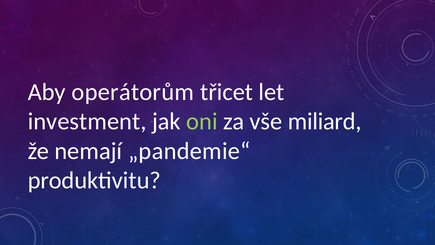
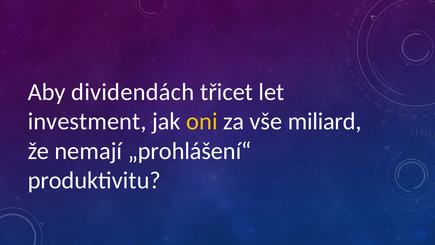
operátorům: operátorům -> dividendách
oni colour: light green -> yellow
„pandemie“: „pandemie“ -> „prohlášení“
